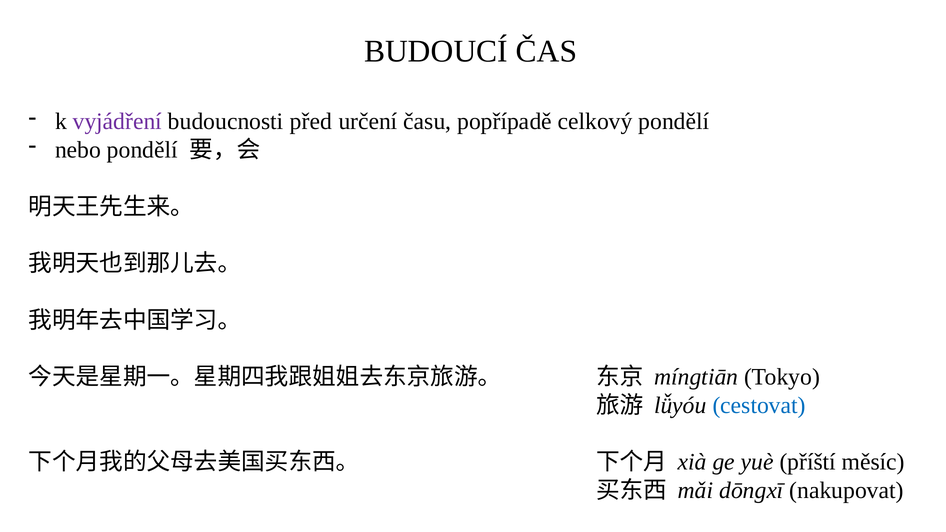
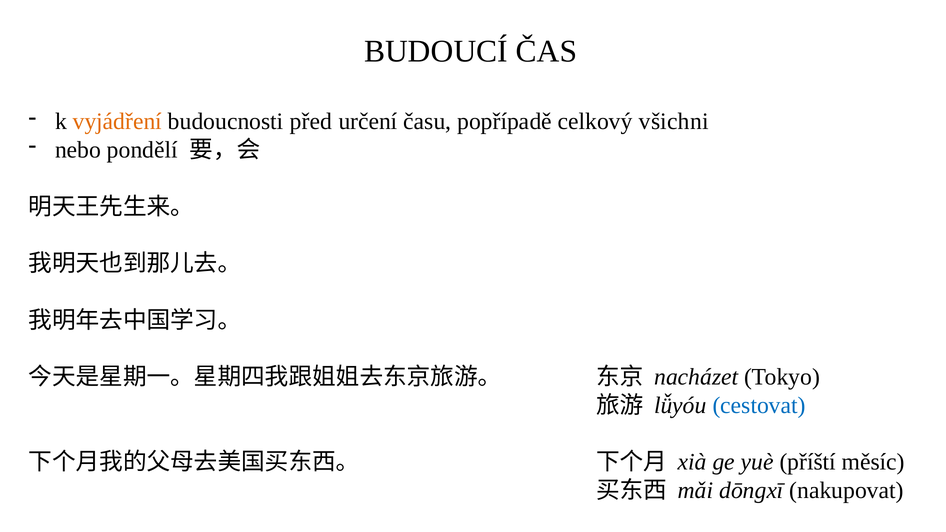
vyjádření colour: purple -> orange
celkový pondělí: pondělí -> všichni
míngtiān: míngtiān -> nacházet
